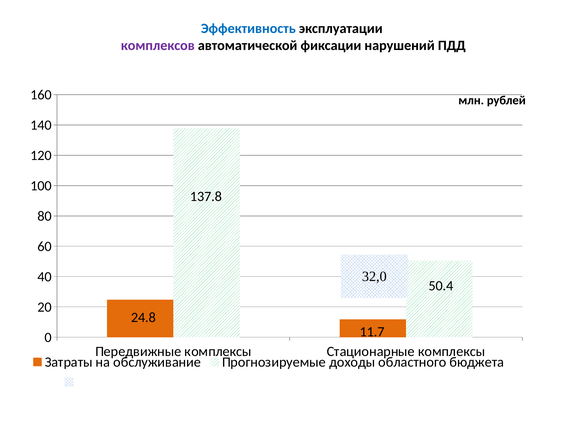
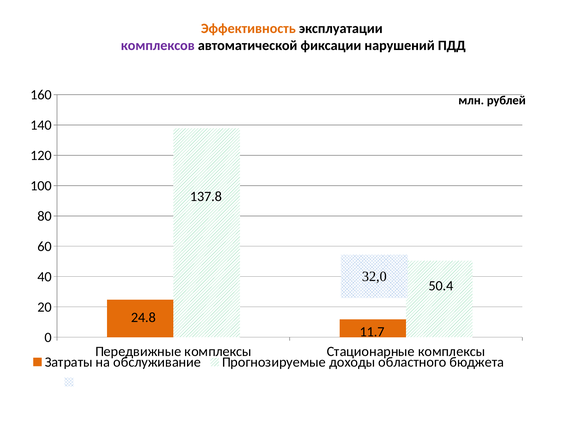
Эффективность colour: blue -> orange
